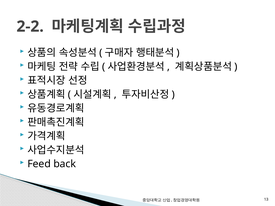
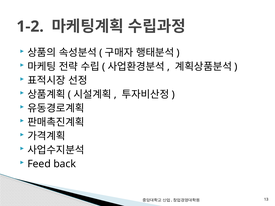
2-2: 2-2 -> 1-2
